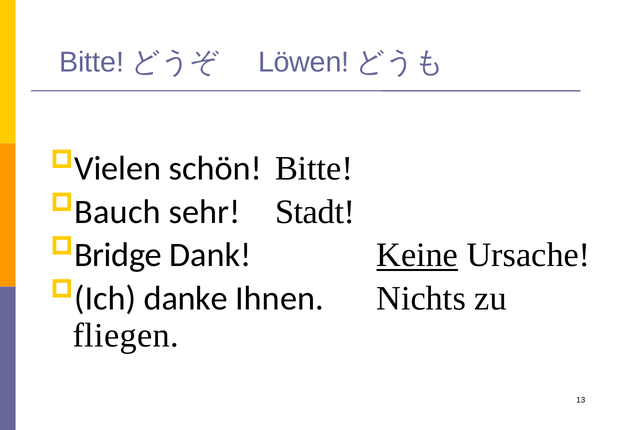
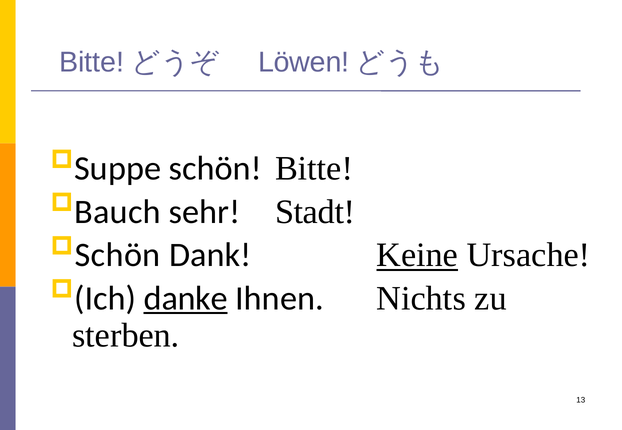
Vielen: Vielen -> Suppe
Bridge at (118, 255): Bridge -> Schön
danke underline: none -> present
fliegen: fliegen -> sterben
